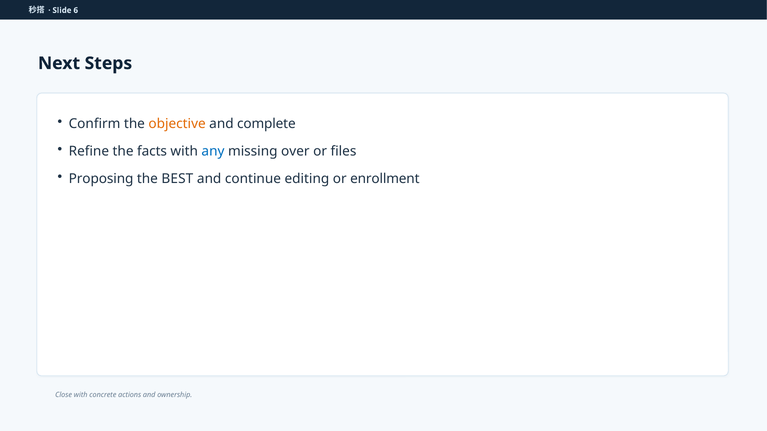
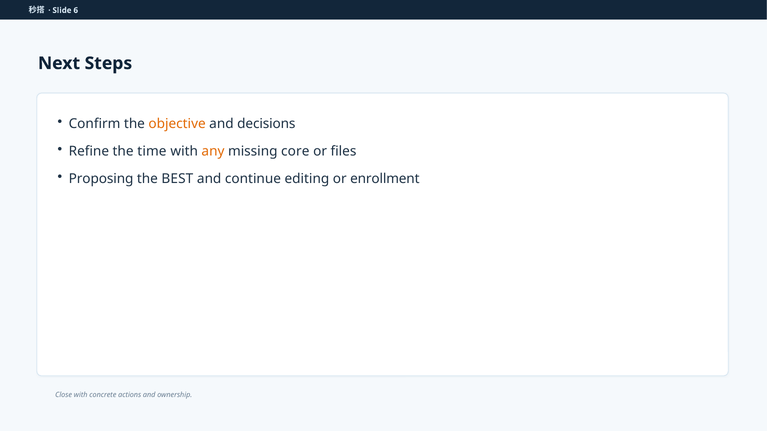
complete: complete -> decisions
facts: facts -> time
any colour: blue -> orange
over: over -> core
